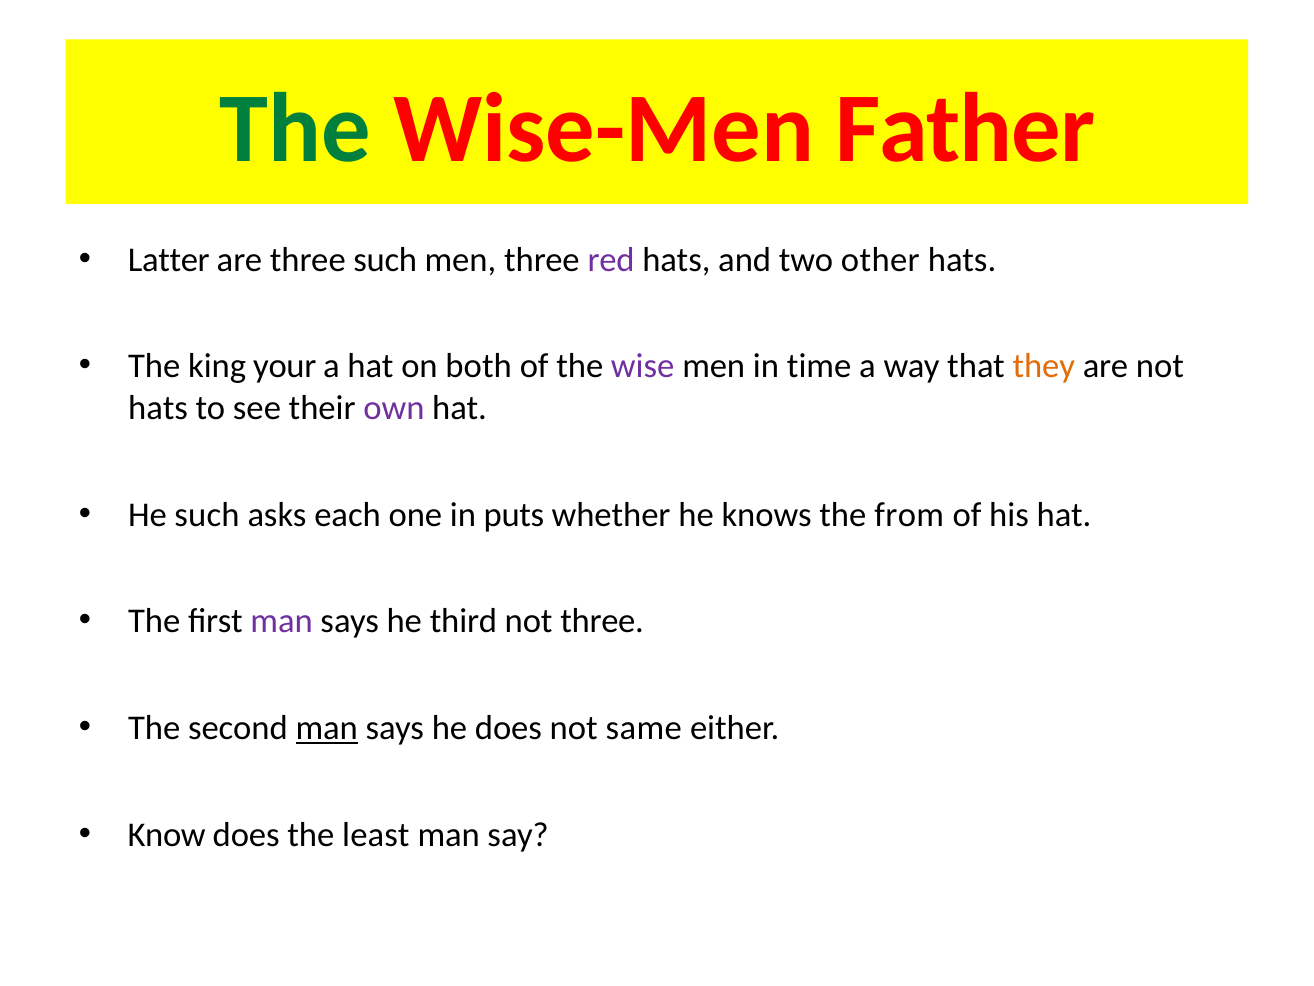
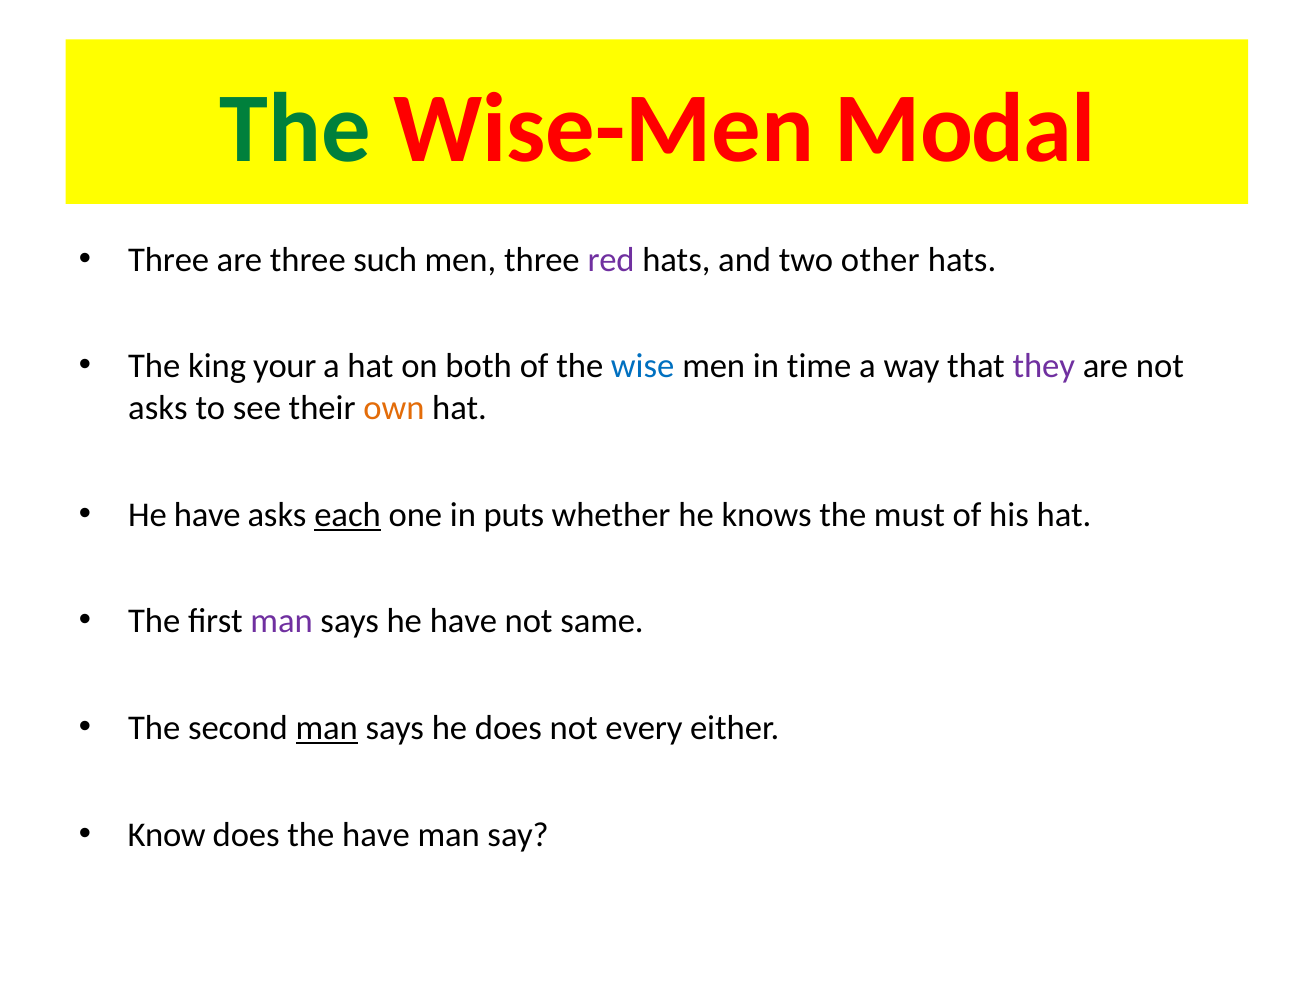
Father: Father -> Modal
Latter at (169, 260): Latter -> Three
wise colour: purple -> blue
they colour: orange -> purple
hats at (158, 408): hats -> asks
own colour: purple -> orange
such at (207, 514): such -> have
each underline: none -> present
from: from -> must
says he third: third -> have
not three: three -> same
same: same -> every
the least: least -> have
